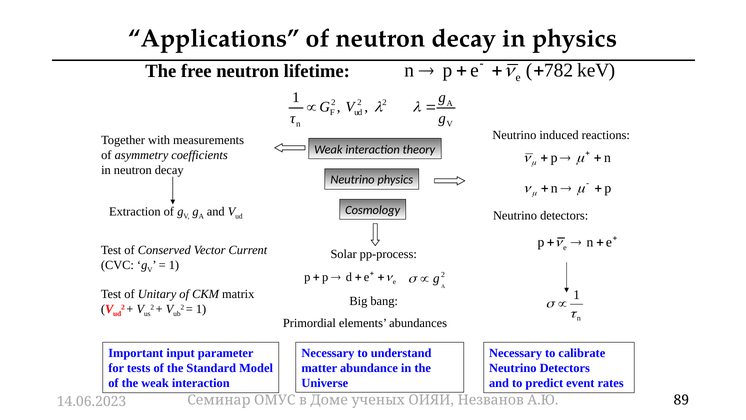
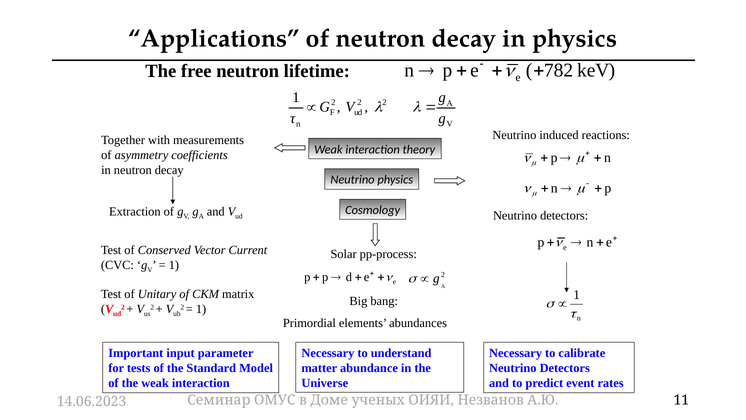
89: 89 -> 11
